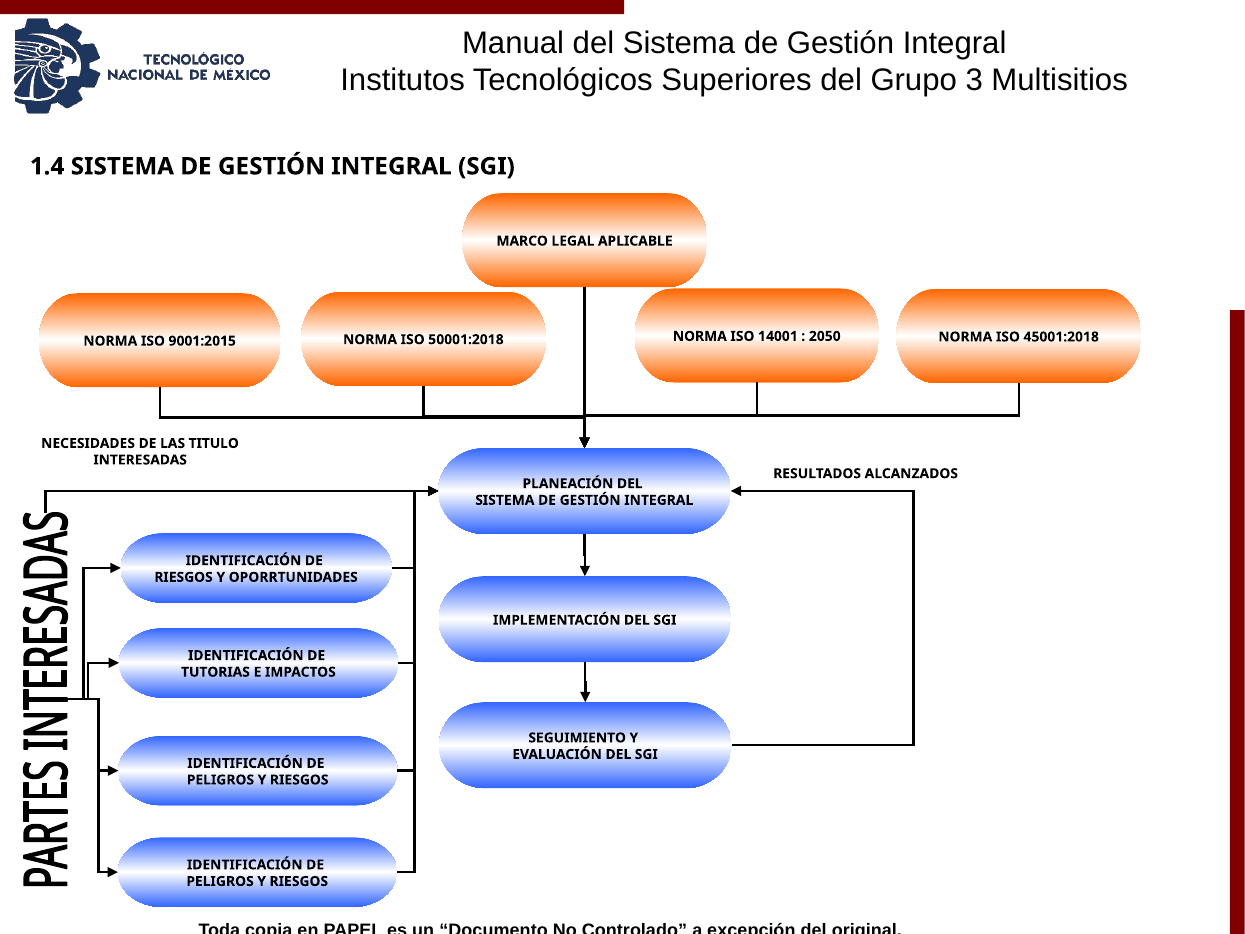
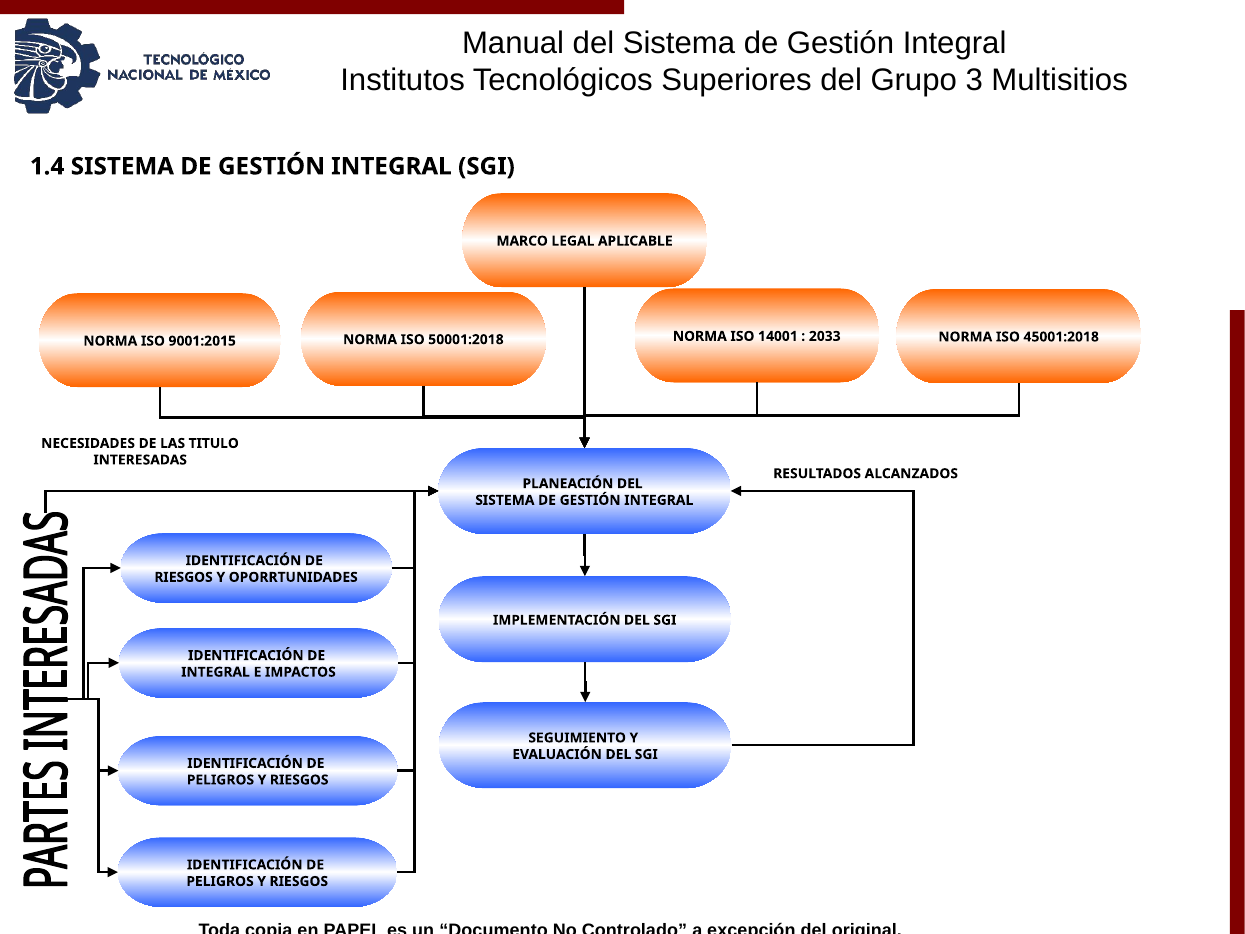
2050: 2050 -> 2033
TUTORIAS at (215, 672): TUTORIAS -> INTEGRAL
